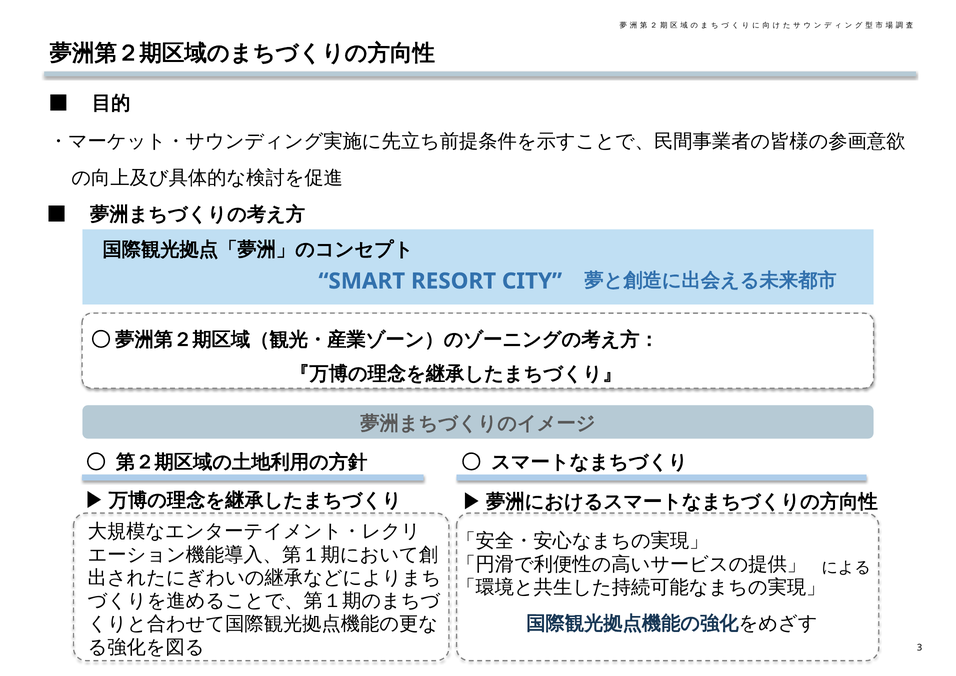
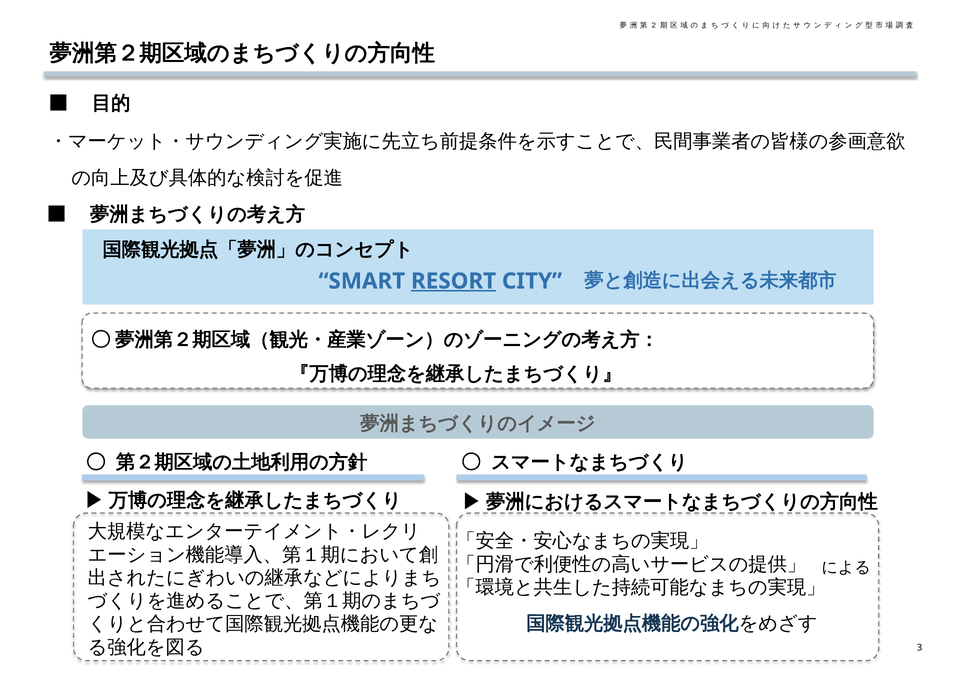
RESORT underline: none -> present
